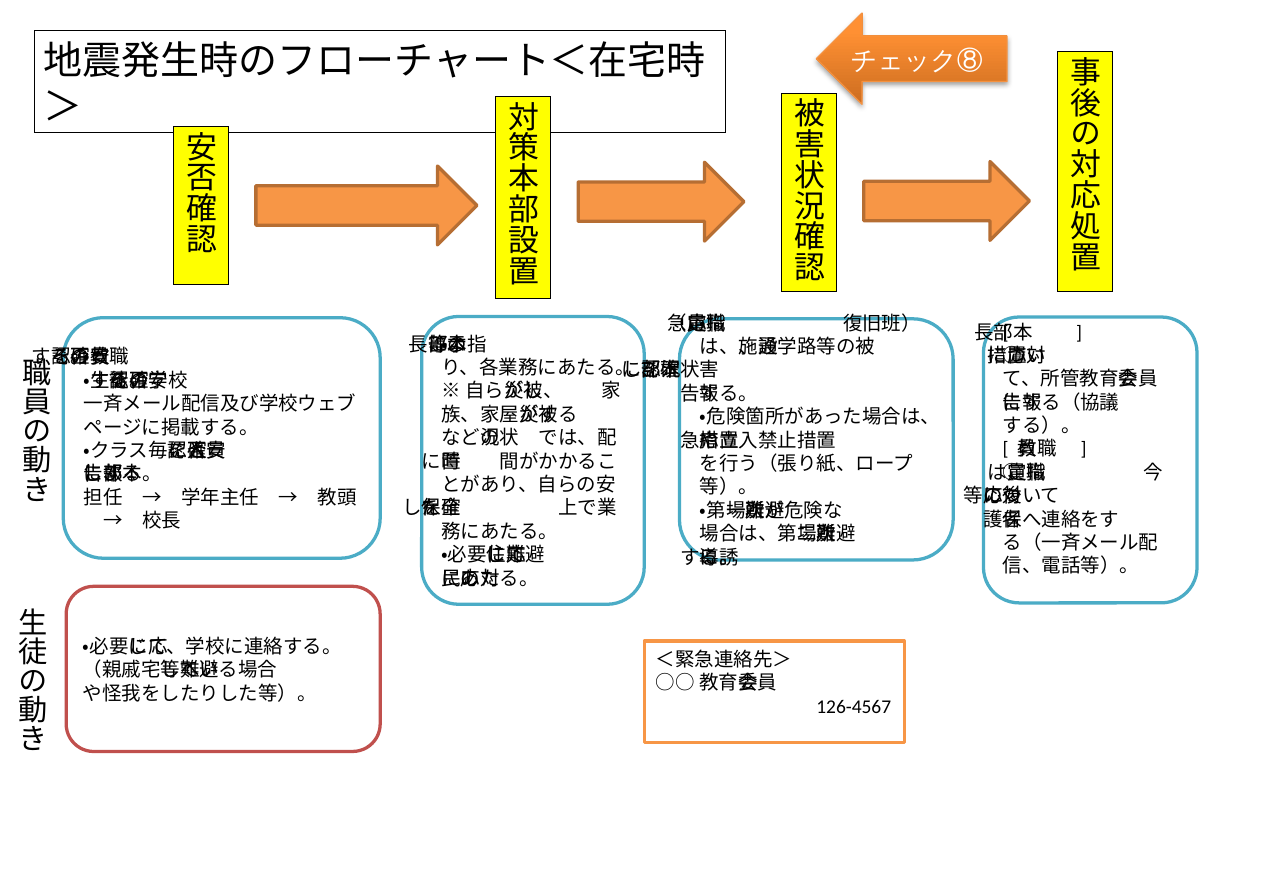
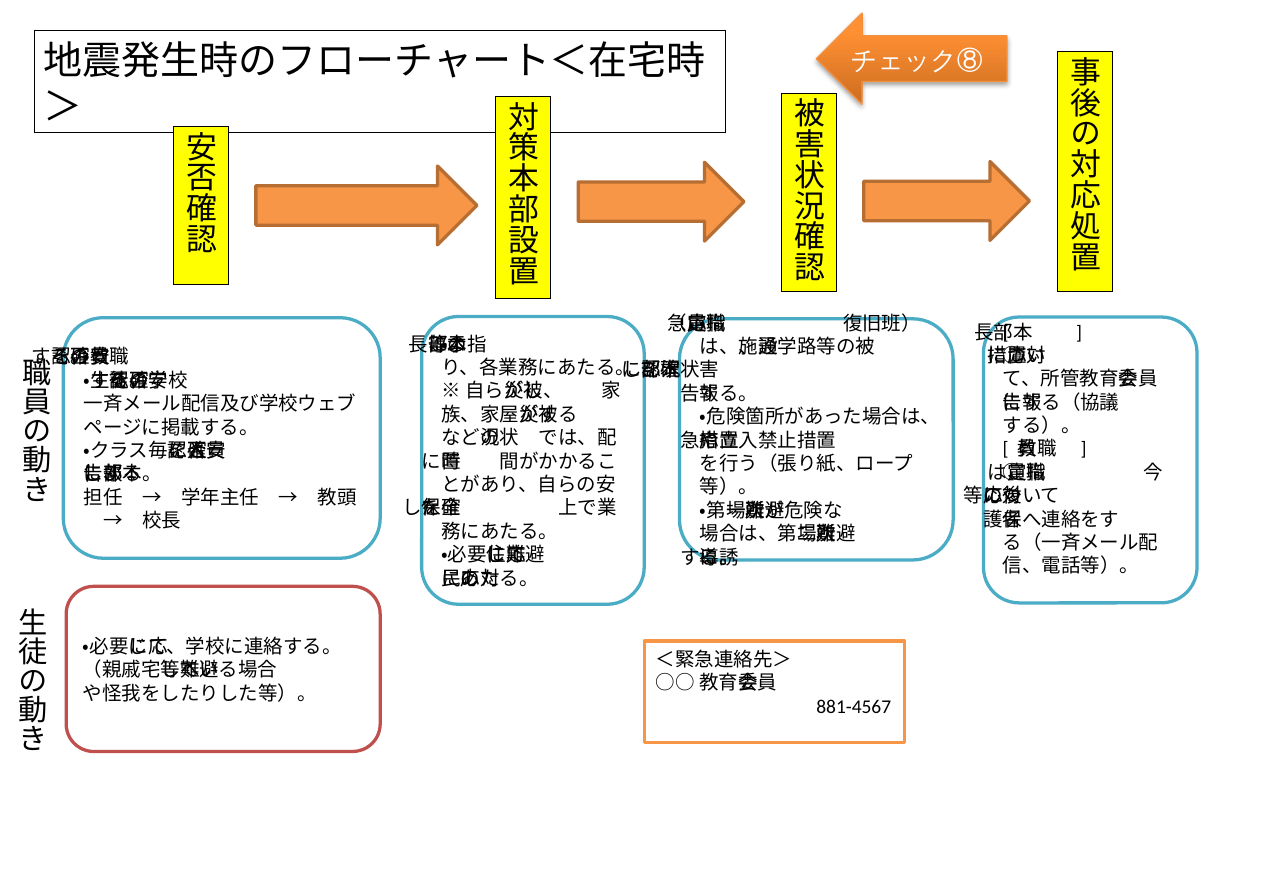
126-4567: 126-4567 -> 881-4567
